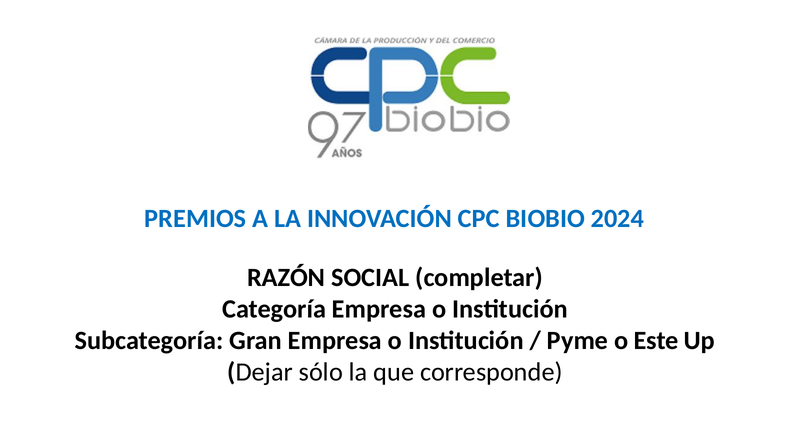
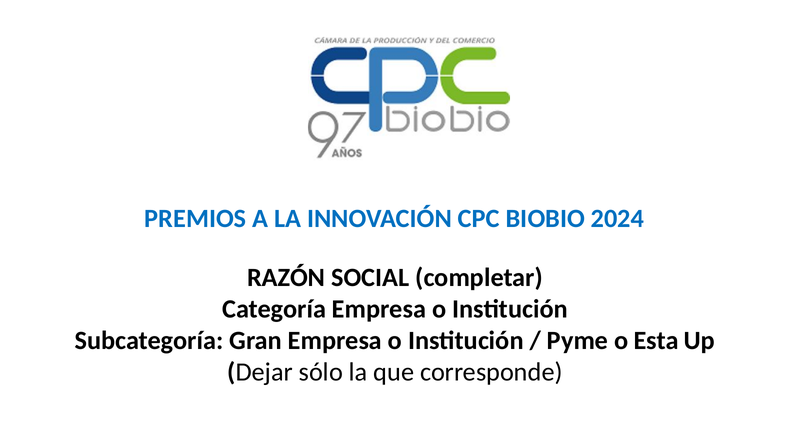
Este: Este -> Esta
